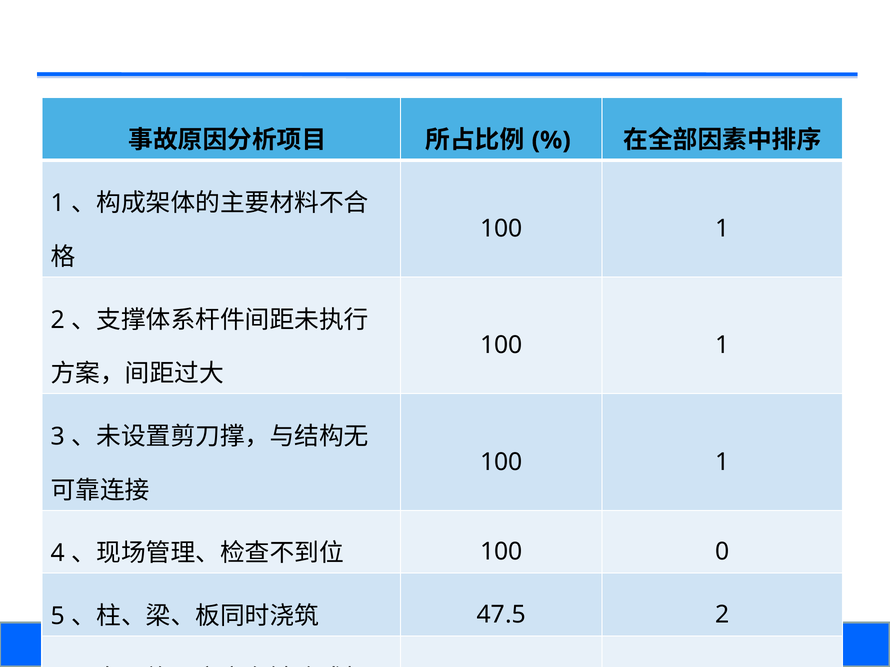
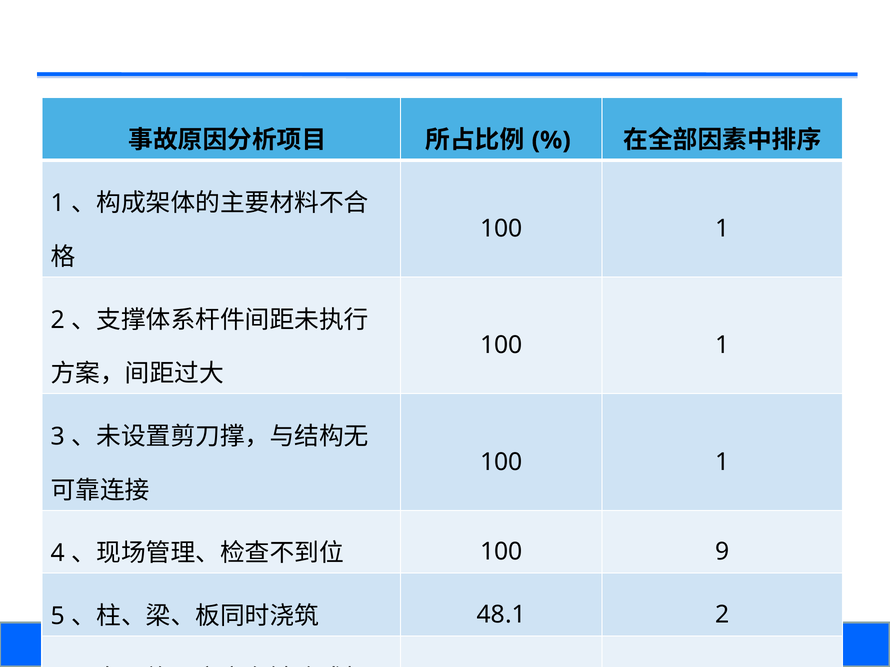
0: 0 -> 9
47.5: 47.5 -> 48.1
